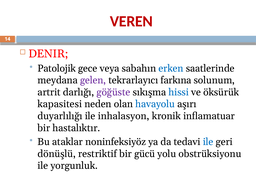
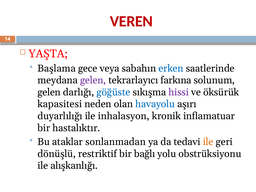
DENIR: DENIR -> YAŞTA
Patolojik: Patolojik -> Başlama
artrit at (49, 92): artrit -> gelen
göğüste colour: purple -> blue
hissi colour: blue -> purple
noninfeksiyöz: noninfeksiyöz -> sonlanmadan
ile at (208, 142) colour: blue -> orange
gücü: gücü -> bağlı
yorgunluk: yorgunluk -> alışkanlığı
